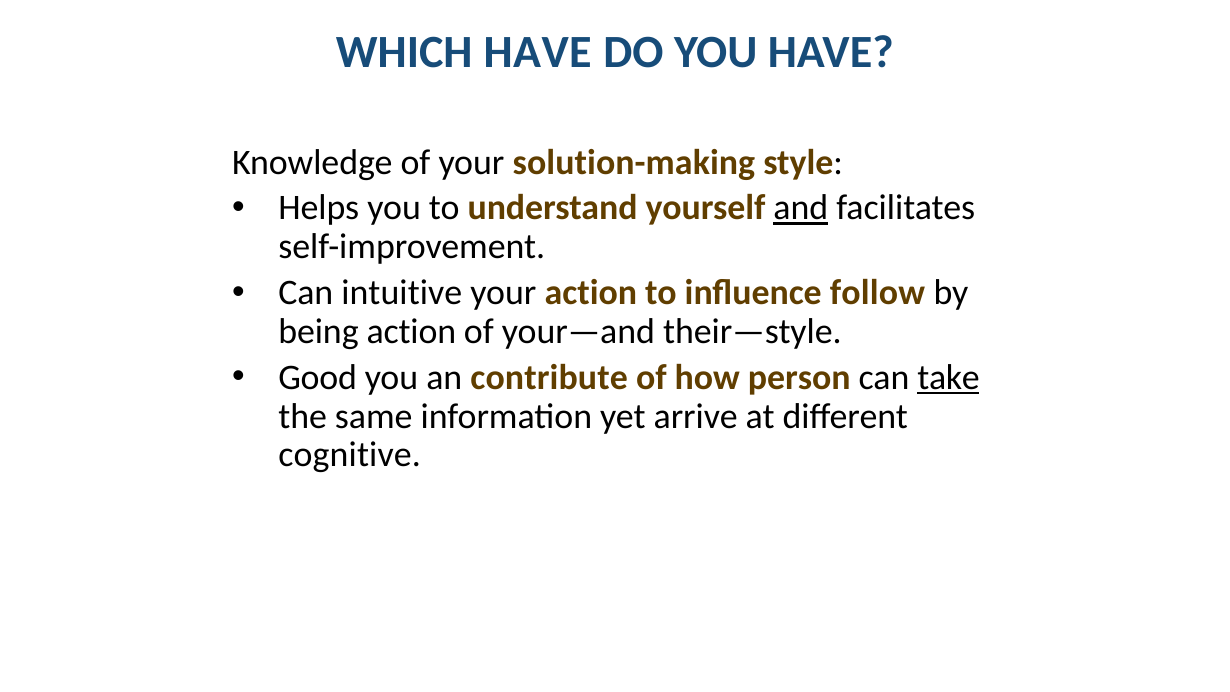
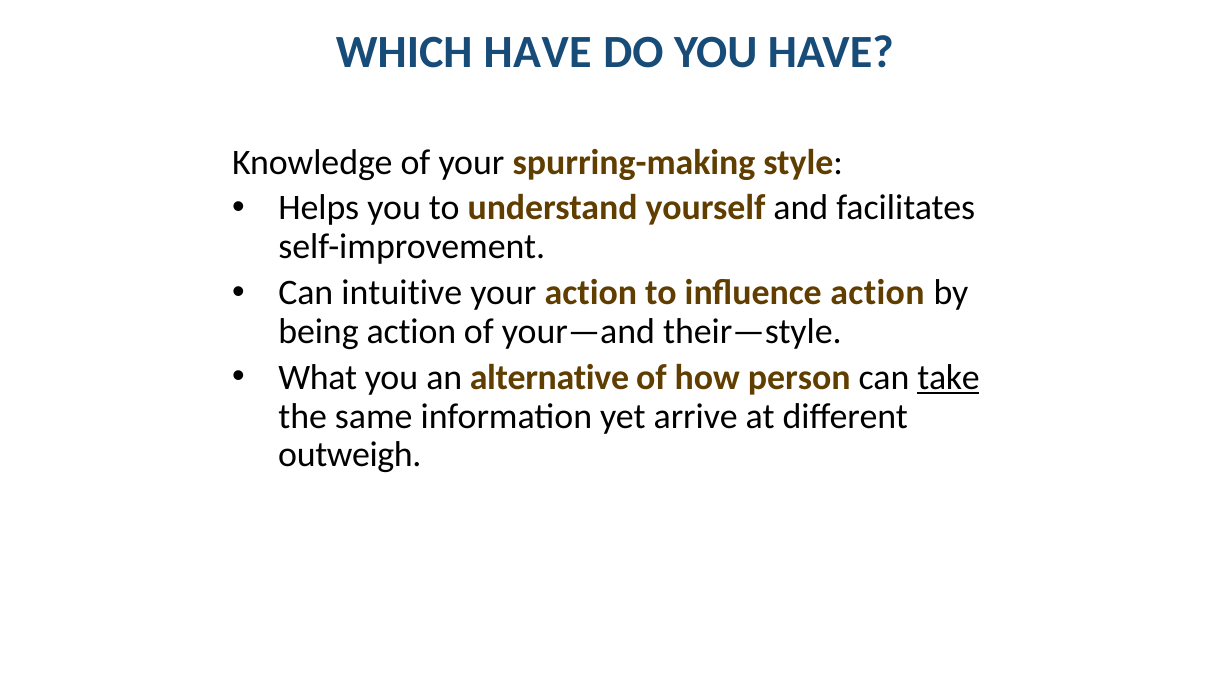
solution-making: solution-making -> spurring-making
and underline: present -> none
influence follow: follow -> action
Good: Good -> What
contribute: contribute -> alternative
cognitive: cognitive -> outweigh
